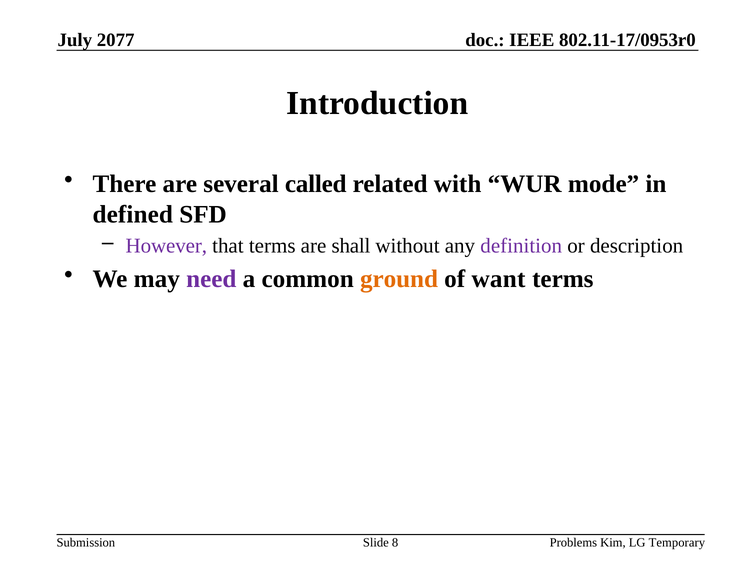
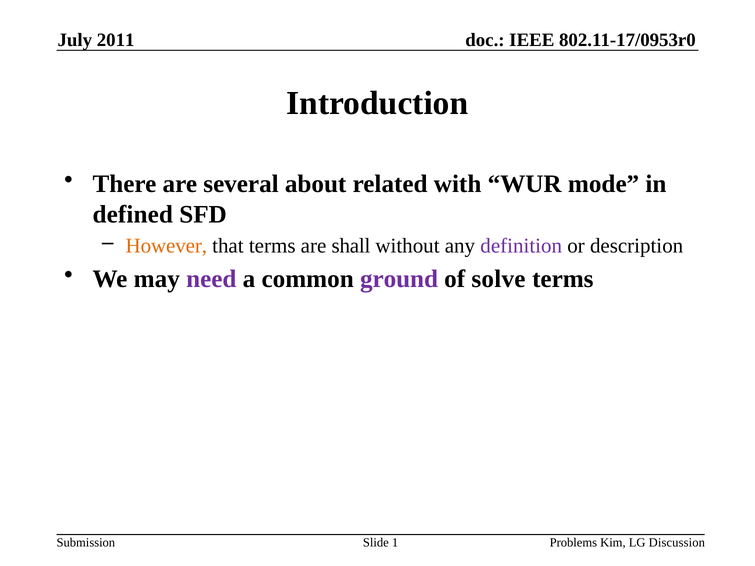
2077: 2077 -> 2011
called: called -> about
However colour: purple -> orange
ground colour: orange -> purple
want: want -> solve
8: 8 -> 1
Temporary: Temporary -> Discussion
